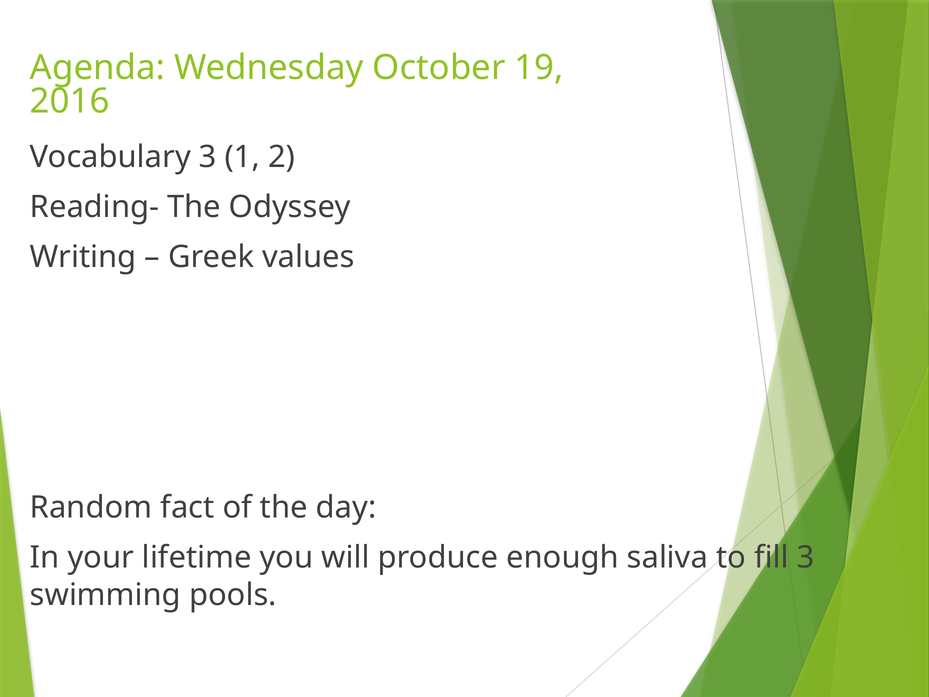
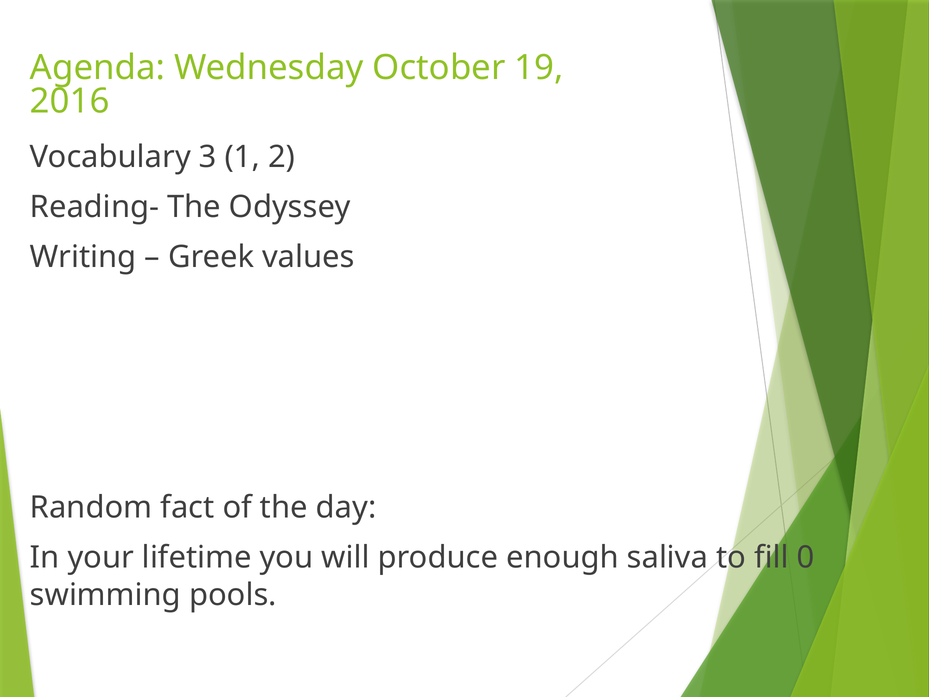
fill 3: 3 -> 0
